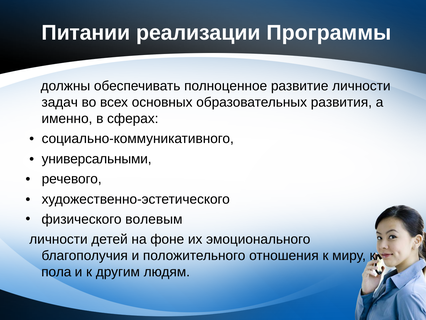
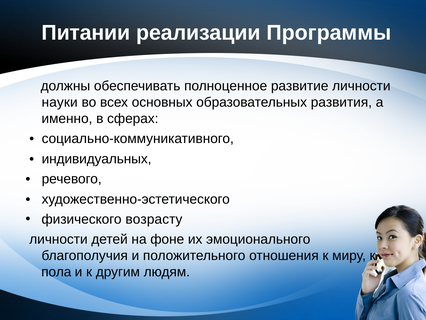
задач: задач -> науки
универсальными: универсальными -> индивидуальных
волевым: волевым -> возрасту
